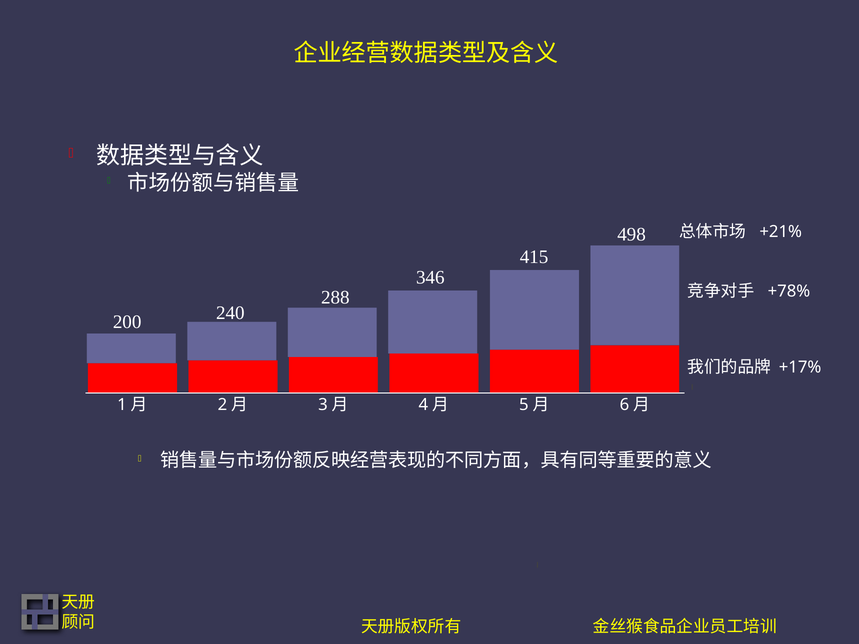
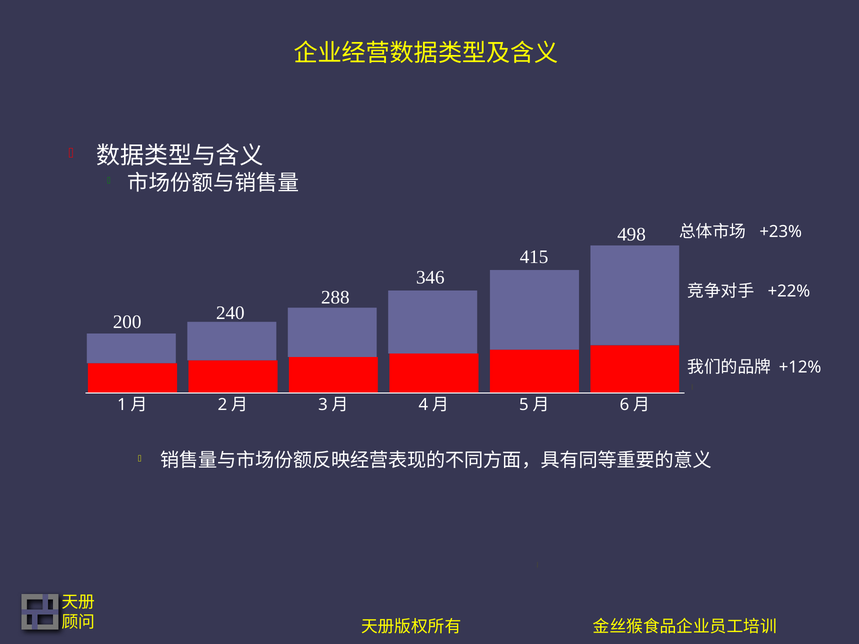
+21%: +21% -> +23%
+78%: +78% -> +22%
+17%: +17% -> +12%
